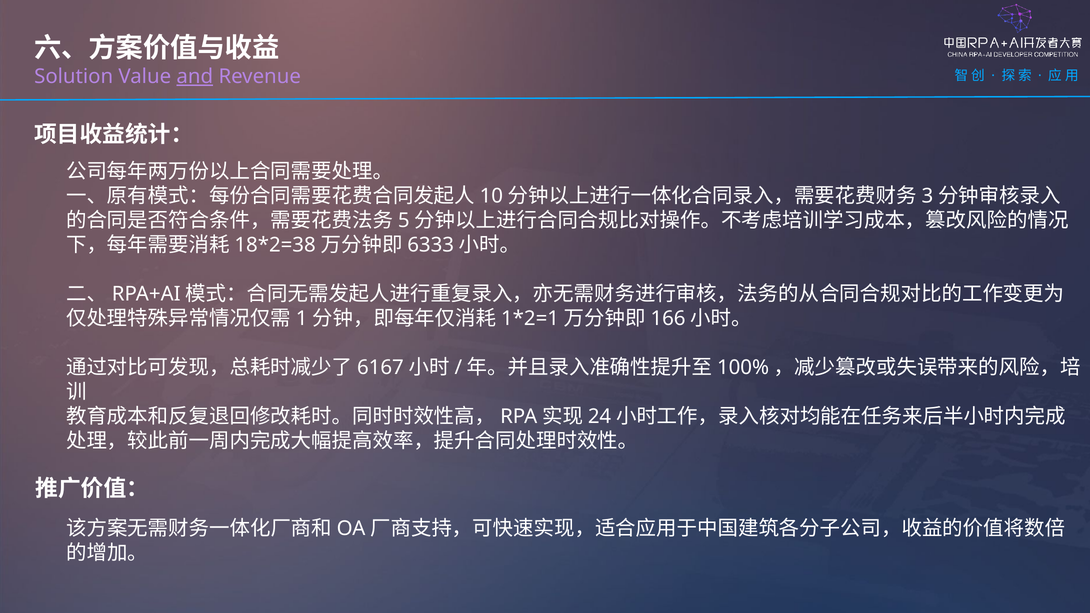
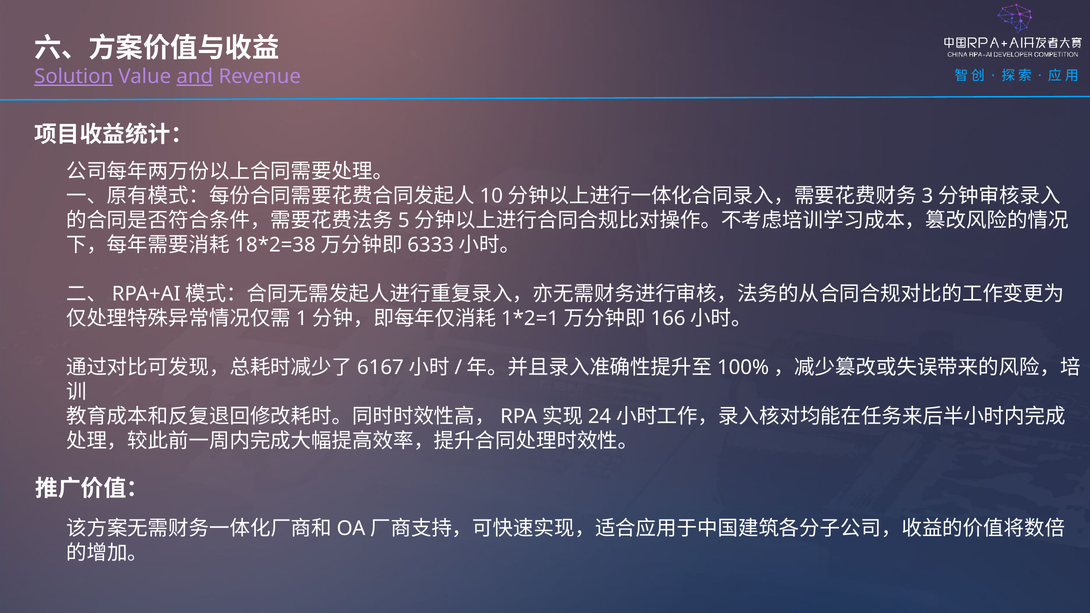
Solution underline: none -> present
